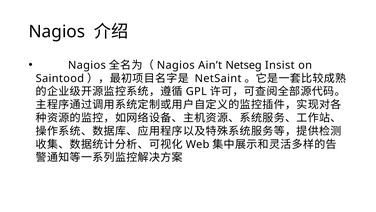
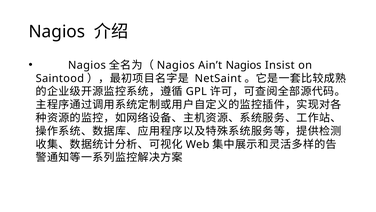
Ain’t Netseg: Netseg -> Nagios
